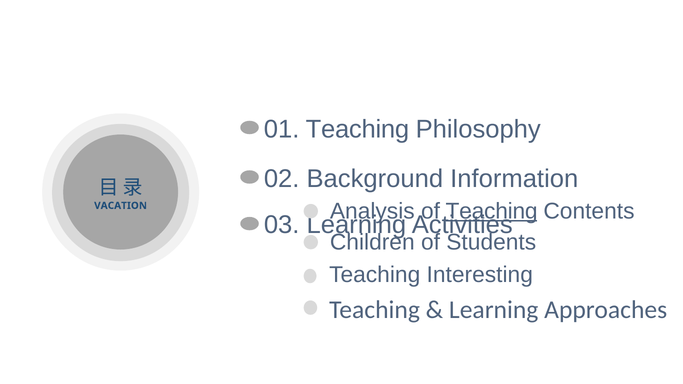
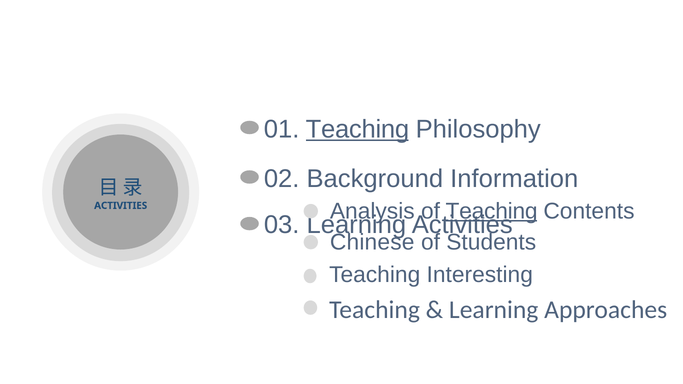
Teaching at (357, 129) underline: none -> present
VACATION at (121, 206): VACATION -> ACTIVITIES
Children: Children -> Chinese
